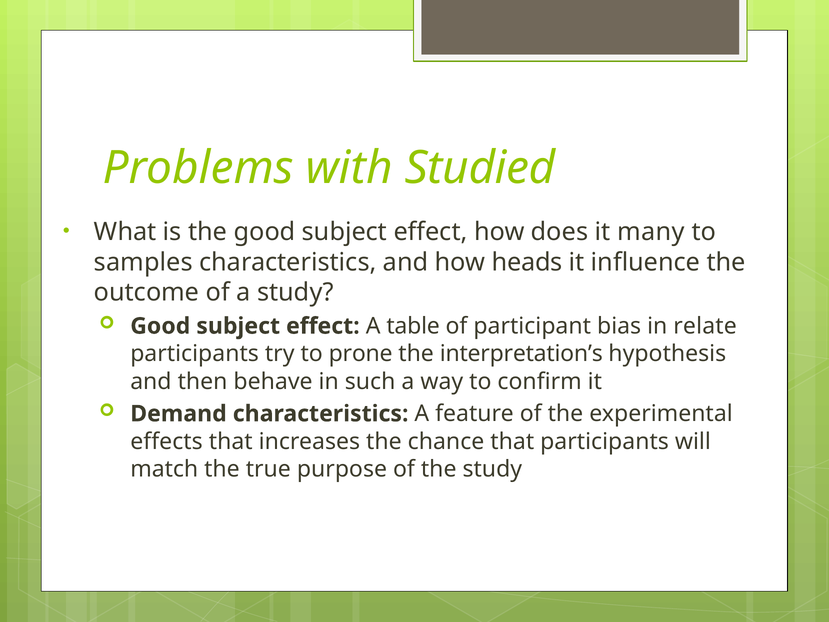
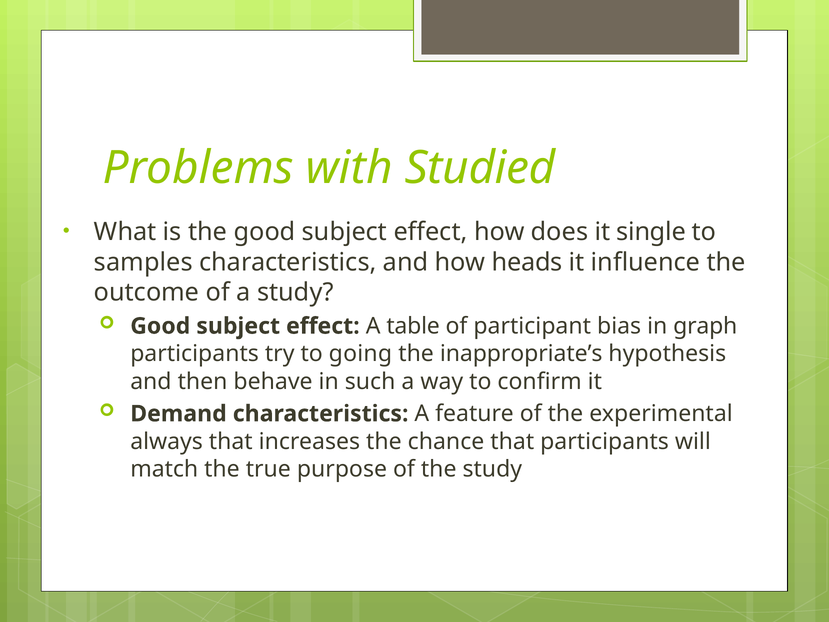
many: many -> single
relate: relate -> graph
prone: prone -> going
interpretation’s: interpretation’s -> inappropriate’s
effects: effects -> always
